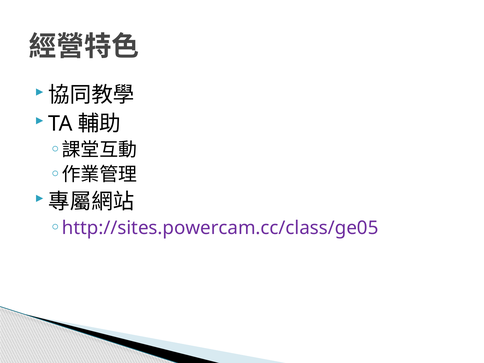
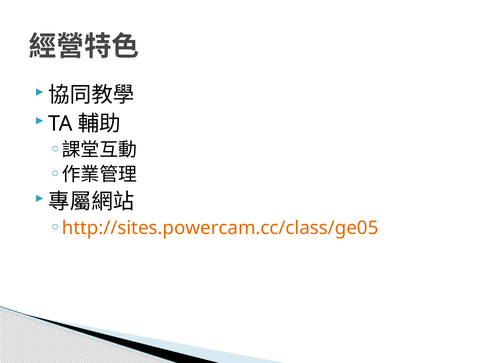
http://sites.powercam.cc/class/ge05 colour: purple -> orange
